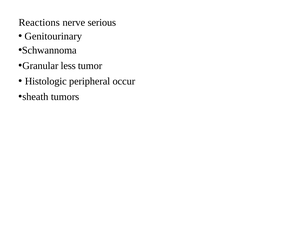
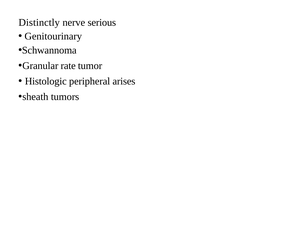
Reactions: Reactions -> Distinctly
less: less -> rate
occur: occur -> arises
